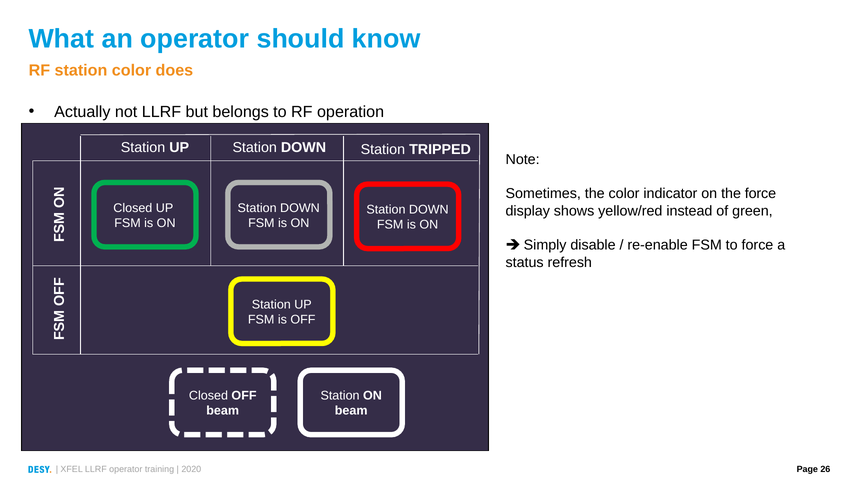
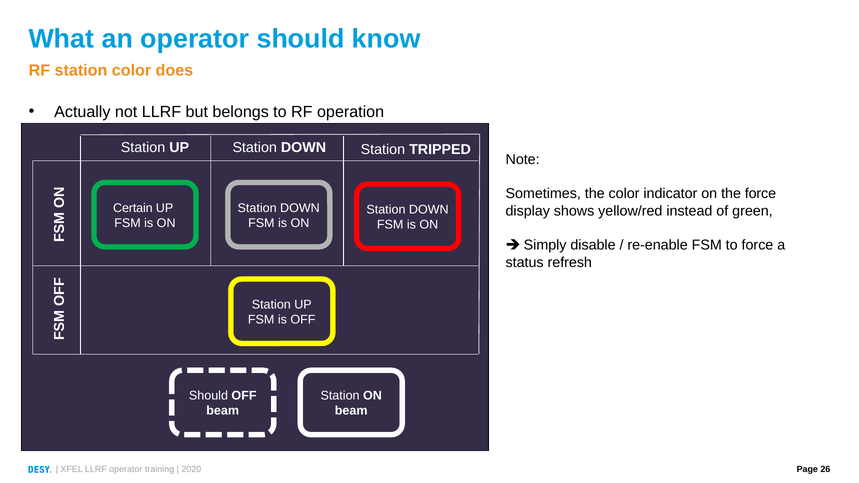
Closed at (133, 208): Closed -> Certain
Closed at (208, 396): Closed -> Should
